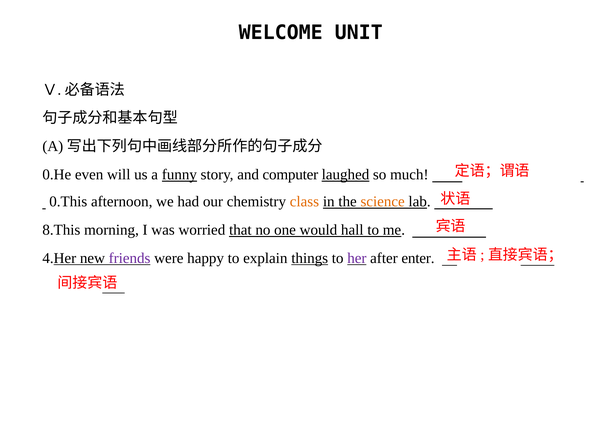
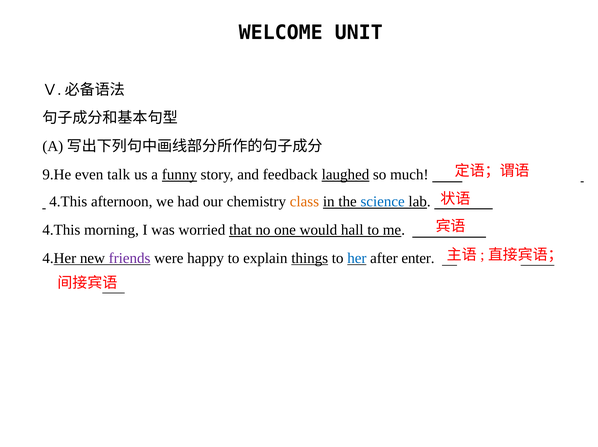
0.He: 0.He -> 9.He
will: will -> talk
computer: computer -> feedback
0.This at (68, 202): 0.This -> 4.This
science colour: orange -> blue
8.This at (61, 230): 8.This -> 4.This
her colour: purple -> blue
